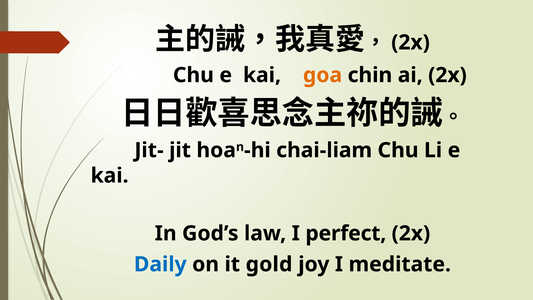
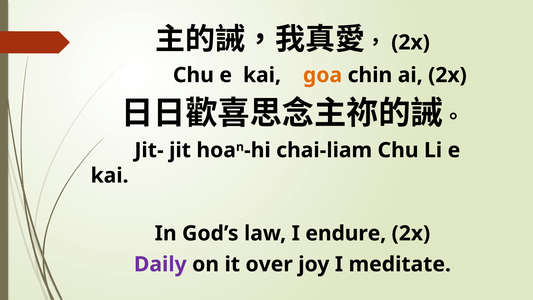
perfect: perfect -> endure
Daily colour: blue -> purple
gold: gold -> over
